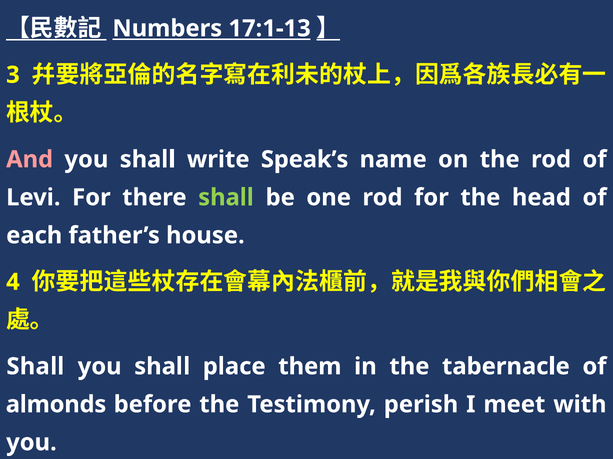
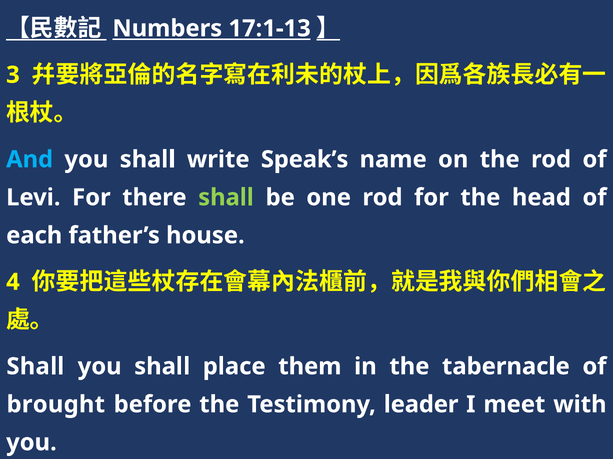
And colour: pink -> light blue
almonds: almonds -> brought
perish: perish -> leader
